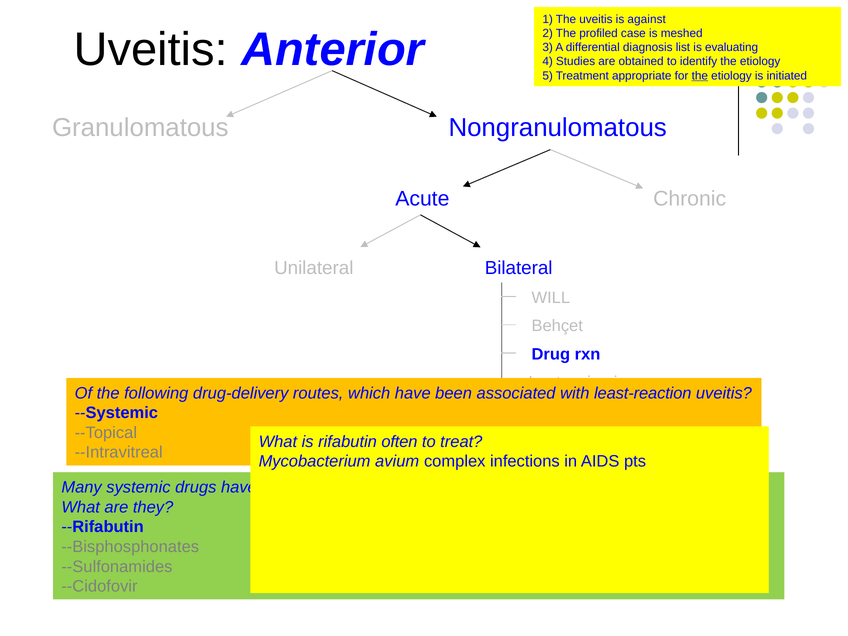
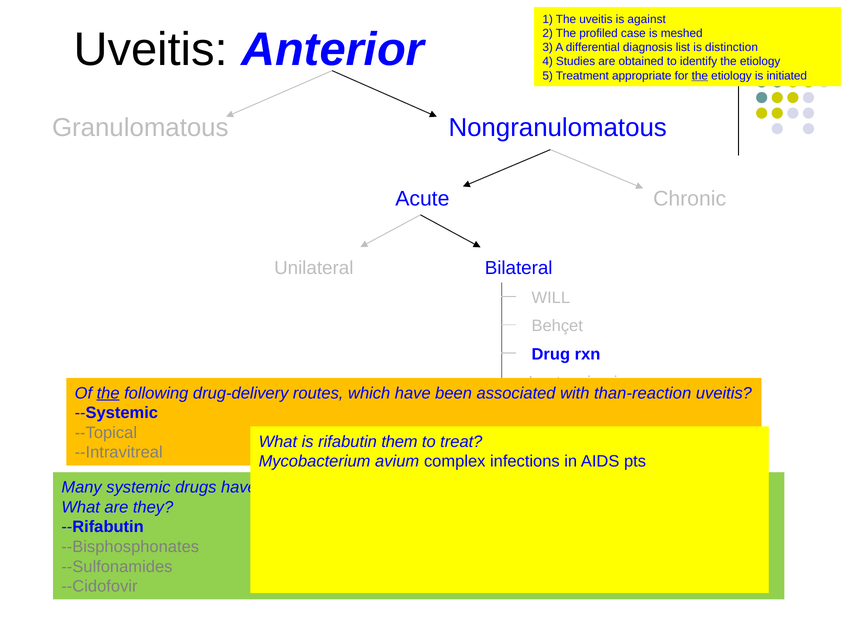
evaluating: evaluating -> distinction
the at (108, 393) underline: none -> present
least-reaction: least-reaction -> than-reaction
often: often -> them
